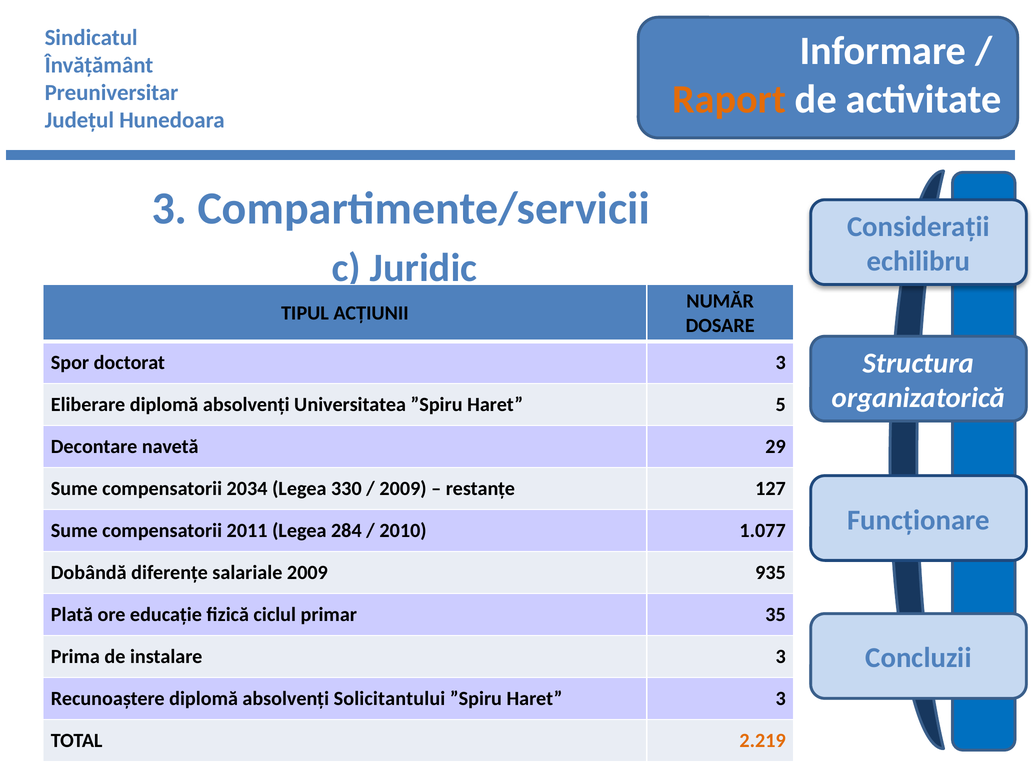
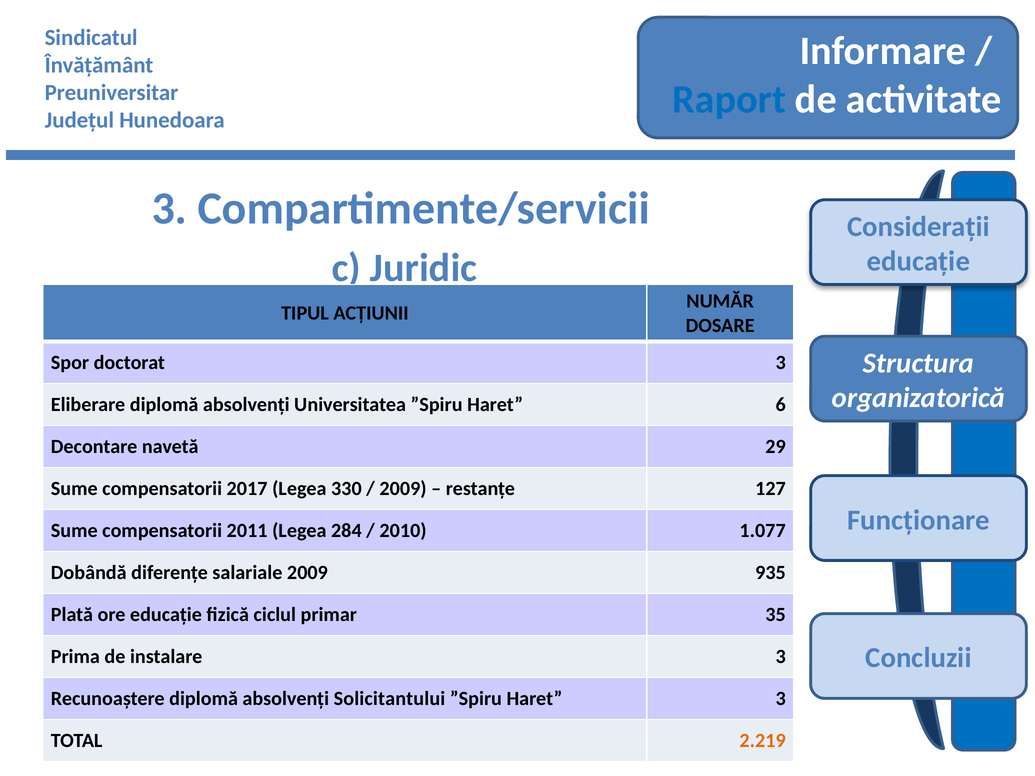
Raport colour: orange -> blue
echilibru at (919, 261): echilibru -> educație
5: 5 -> 6
2034: 2034 -> 2017
